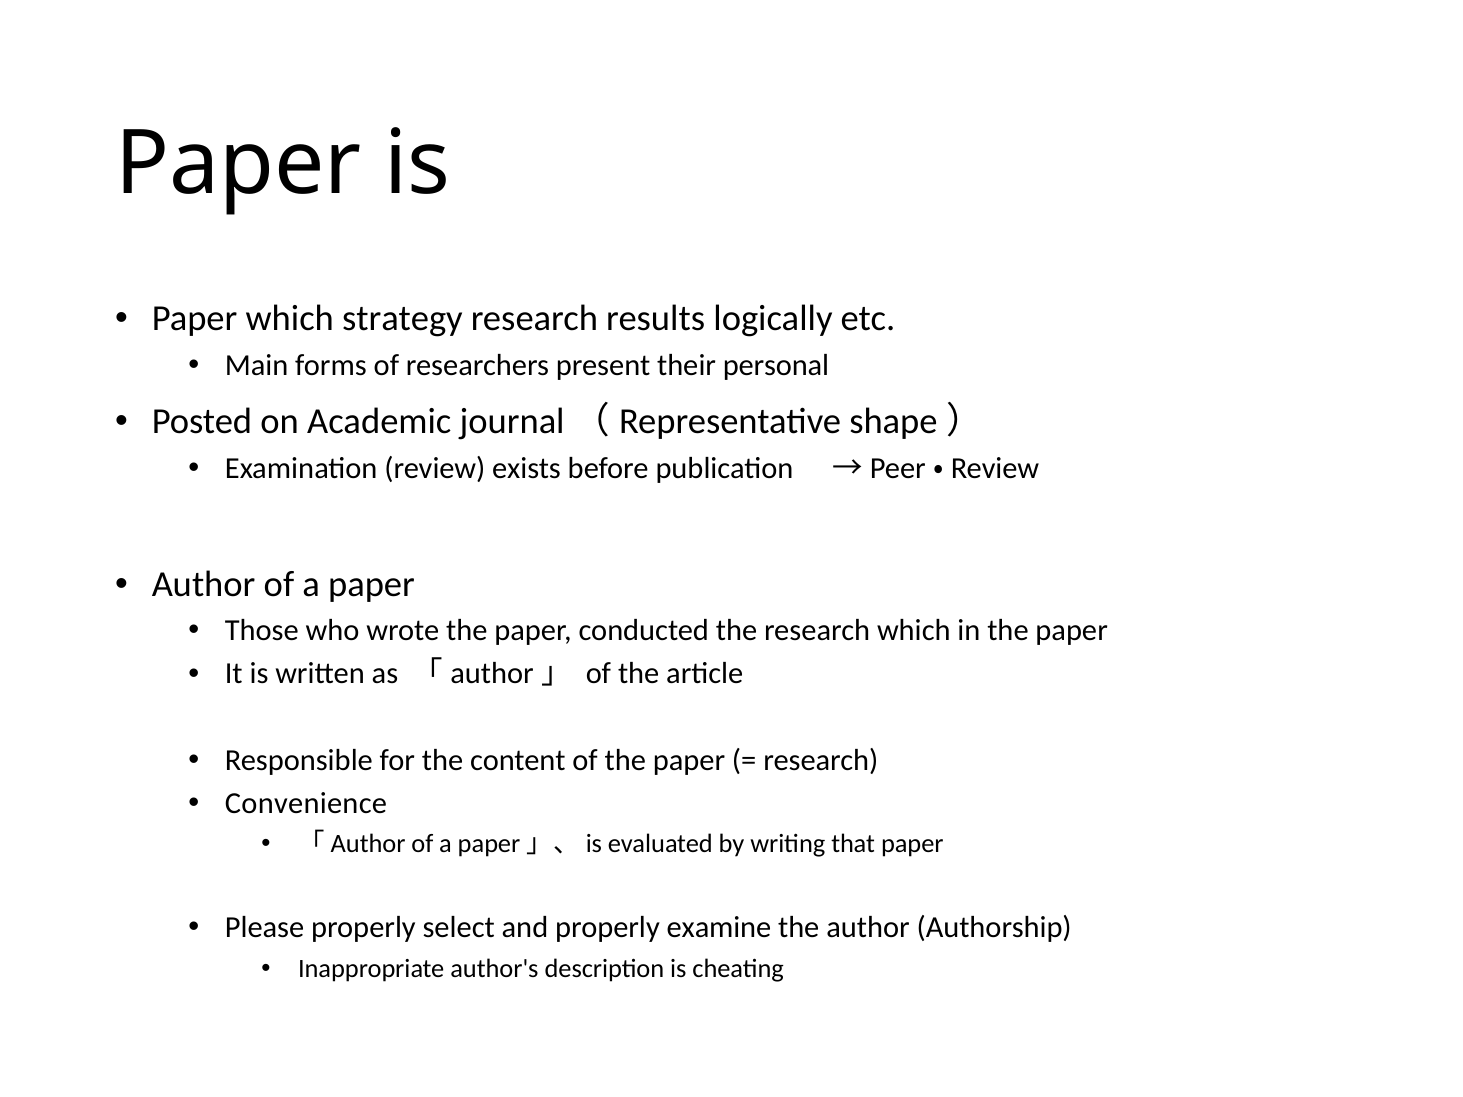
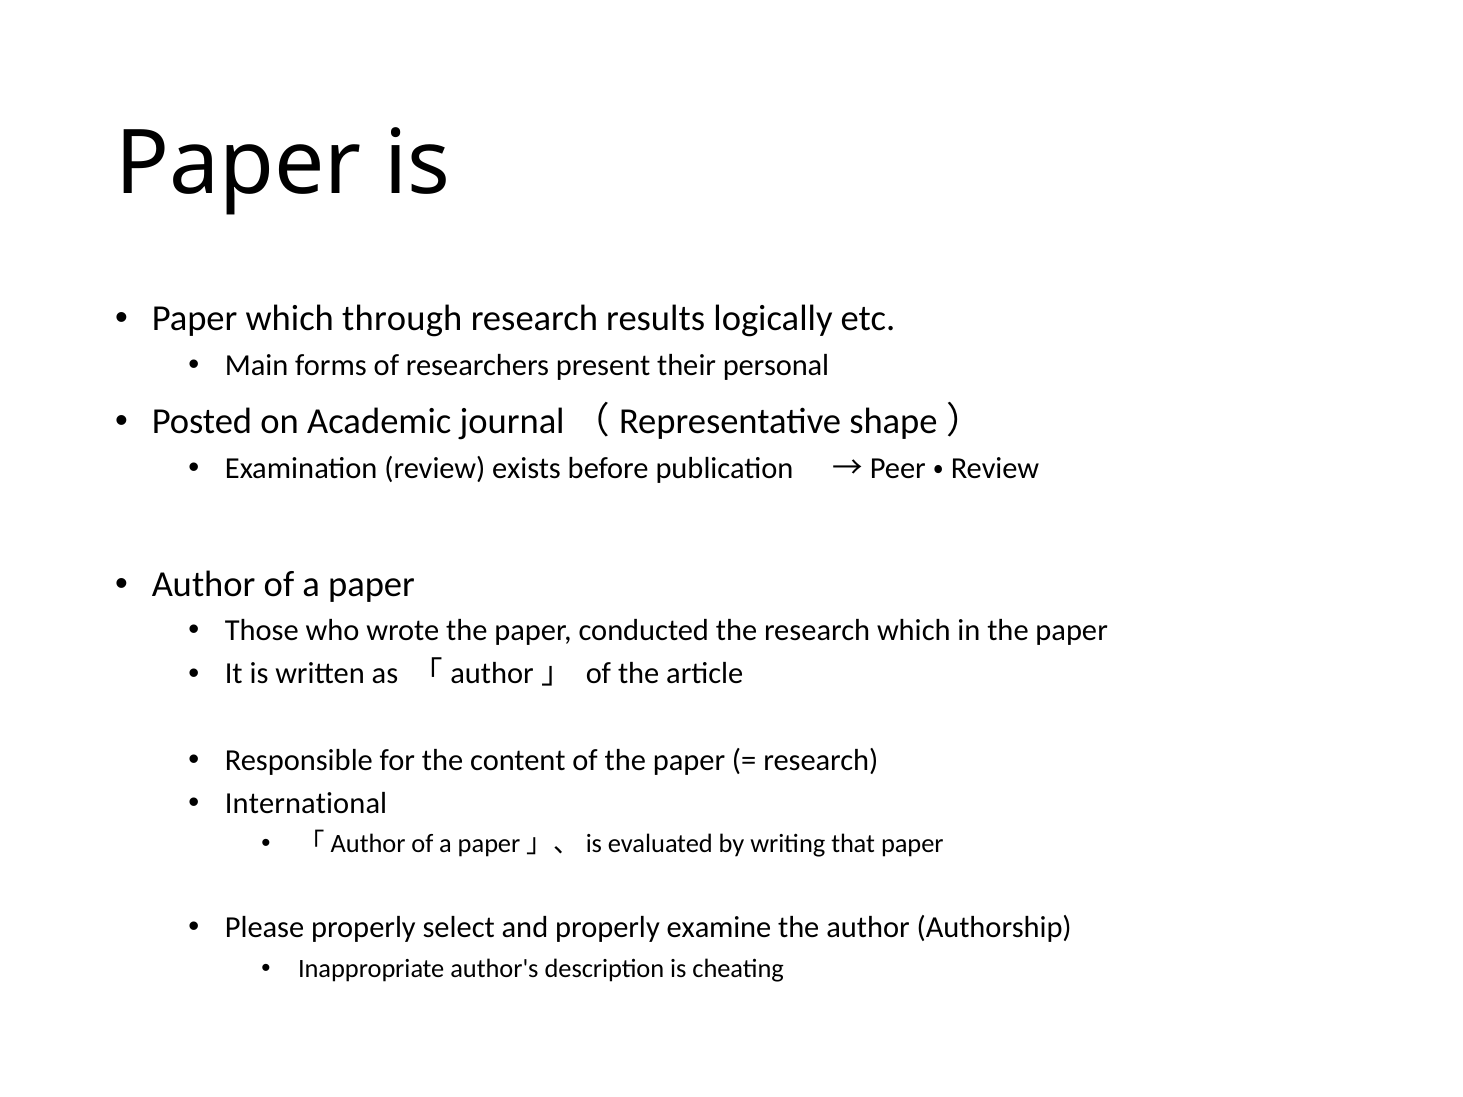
strategy: strategy -> through
Convenience: Convenience -> International
